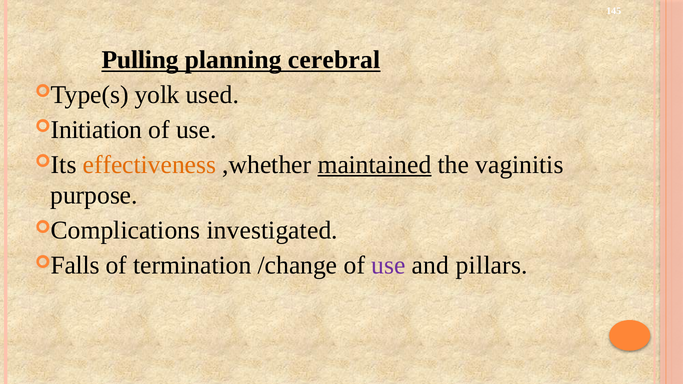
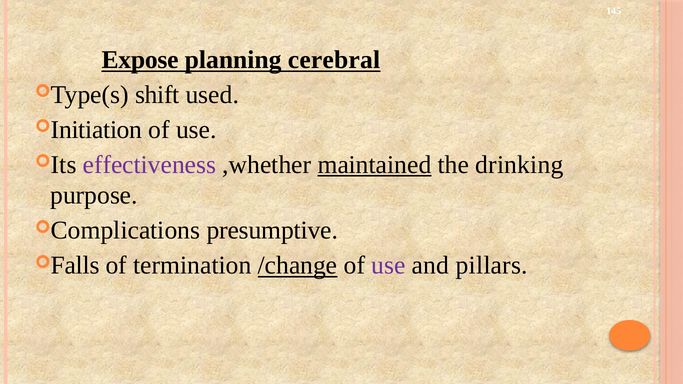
Pulling: Pulling -> Expose
yolk: yolk -> shift
effectiveness colour: orange -> purple
vaginitis: vaginitis -> drinking
investigated: investigated -> presumptive
/change underline: none -> present
